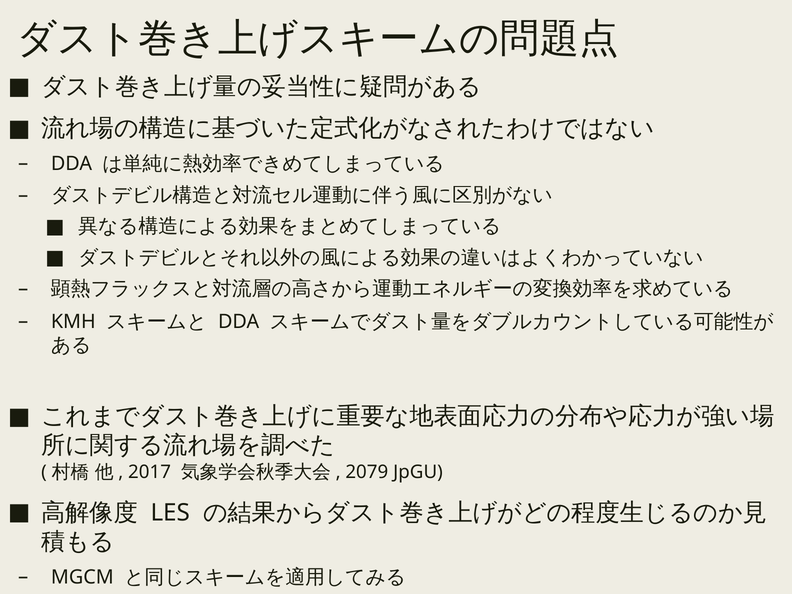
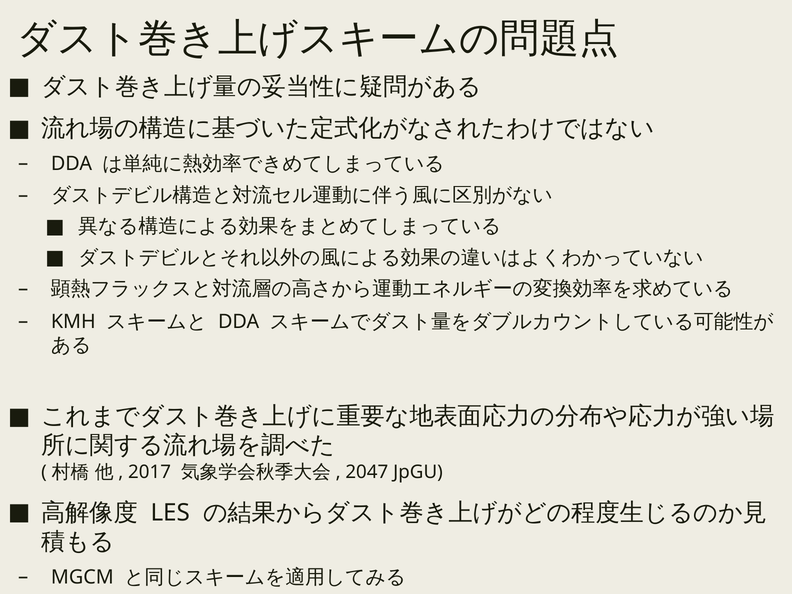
2079: 2079 -> 2047
